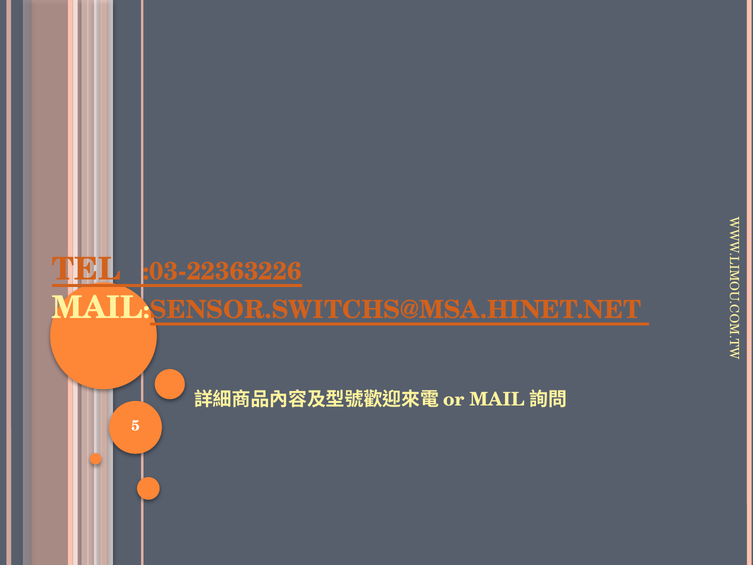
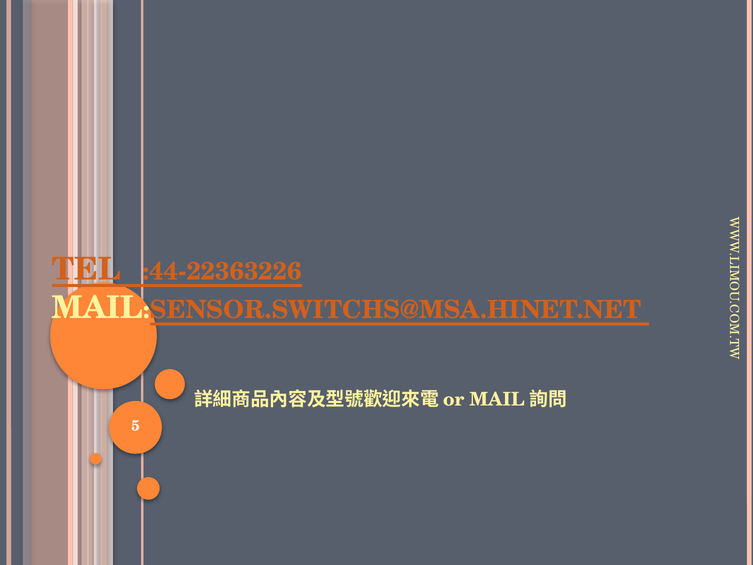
:03-22363226: :03-22363226 -> :44-22363226
